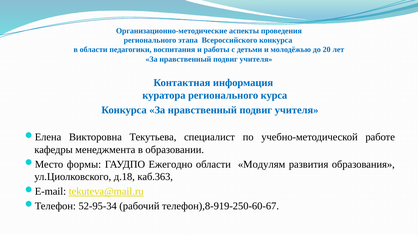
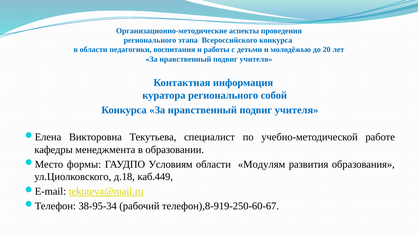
курса: курса -> собой
Ежегодно: Ежегодно -> Условиям
каб.363: каб.363 -> каб.449
52-95-34: 52-95-34 -> 38-95-34
